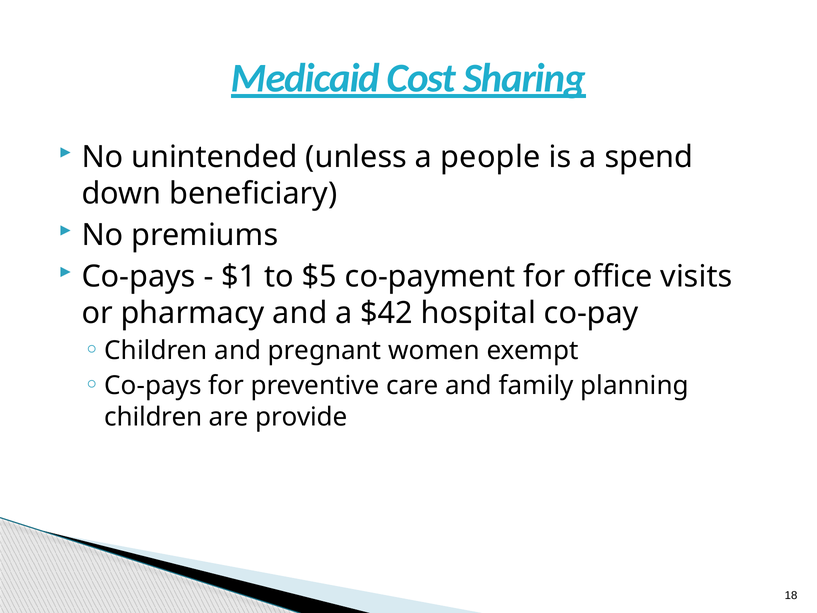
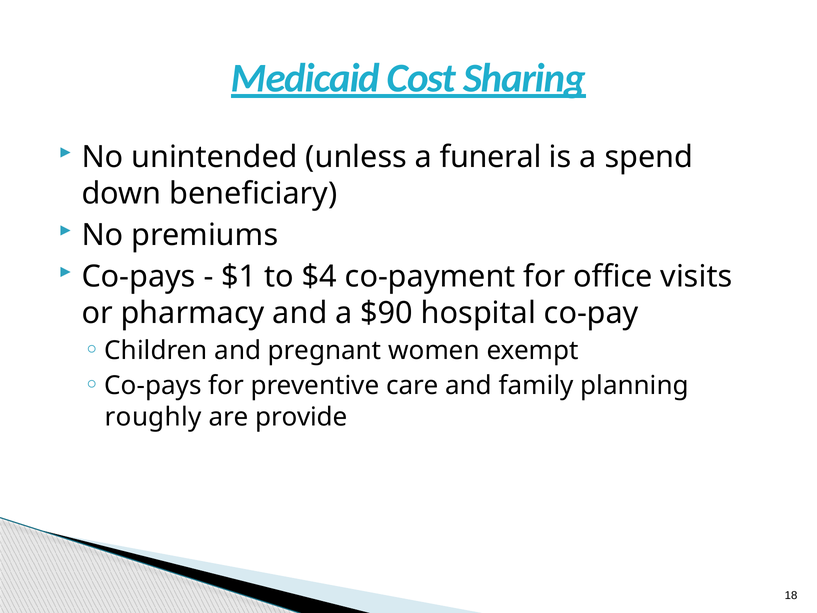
people: people -> funeral
$5: $5 -> $4
$42: $42 -> $90
children at (153, 417): children -> roughly
